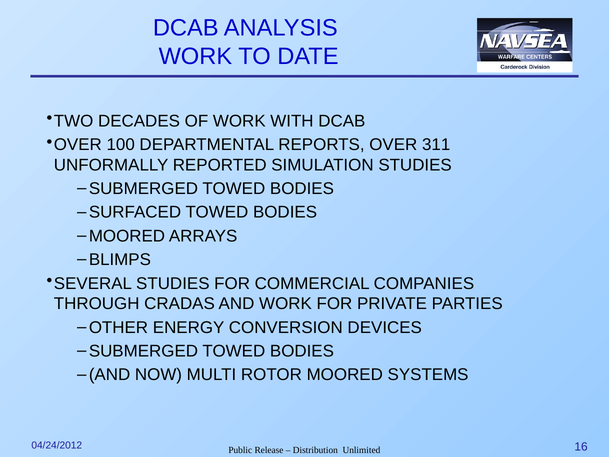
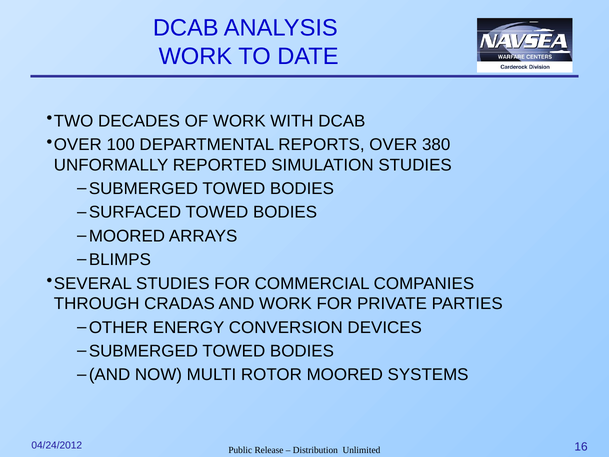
311: 311 -> 380
